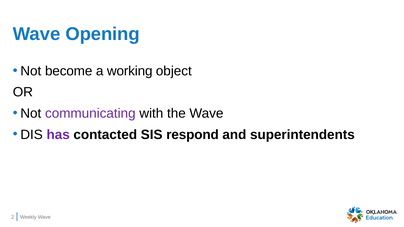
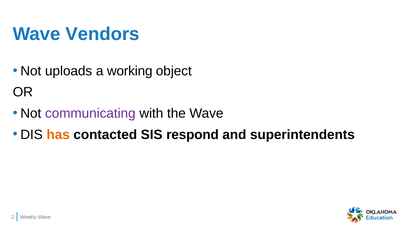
Opening: Opening -> Vendors
become: become -> uploads
has colour: purple -> orange
